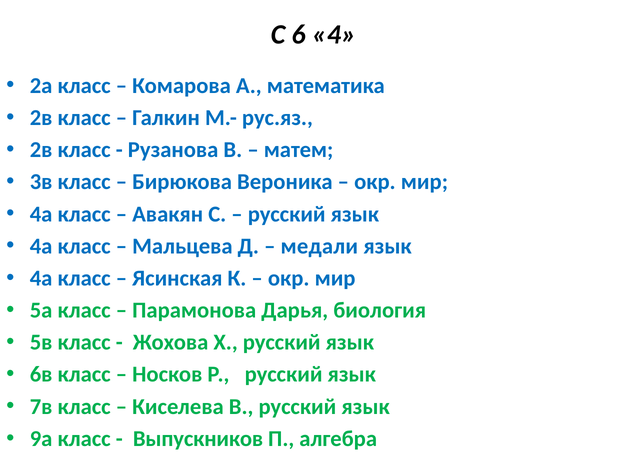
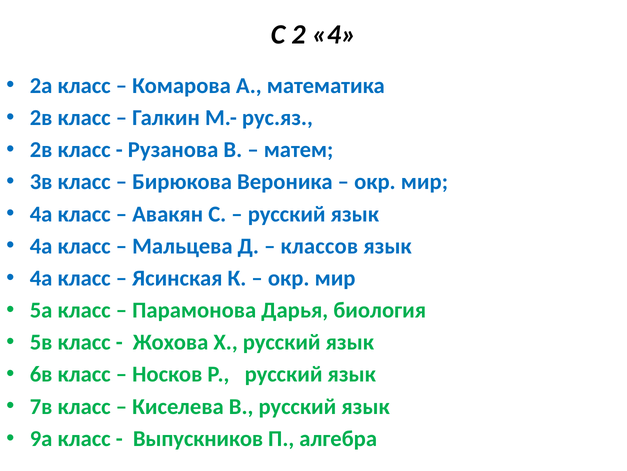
6: 6 -> 2
медали: медали -> классов
